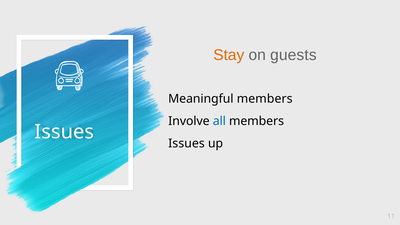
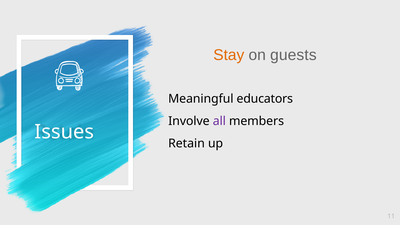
Meaningful members: members -> educators
all colour: blue -> purple
Issues at (186, 144): Issues -> Retain
